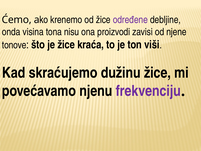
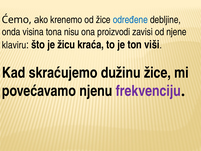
određene colour: purple -> blue
tonove: tonove -> klaviru
je žice: žice -> žicu
